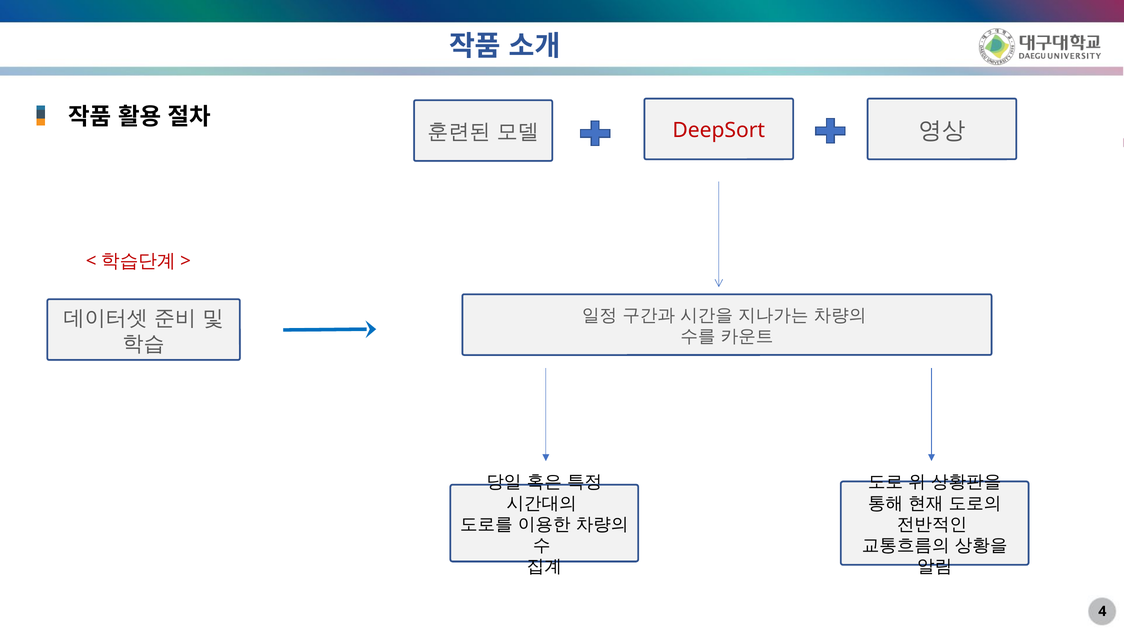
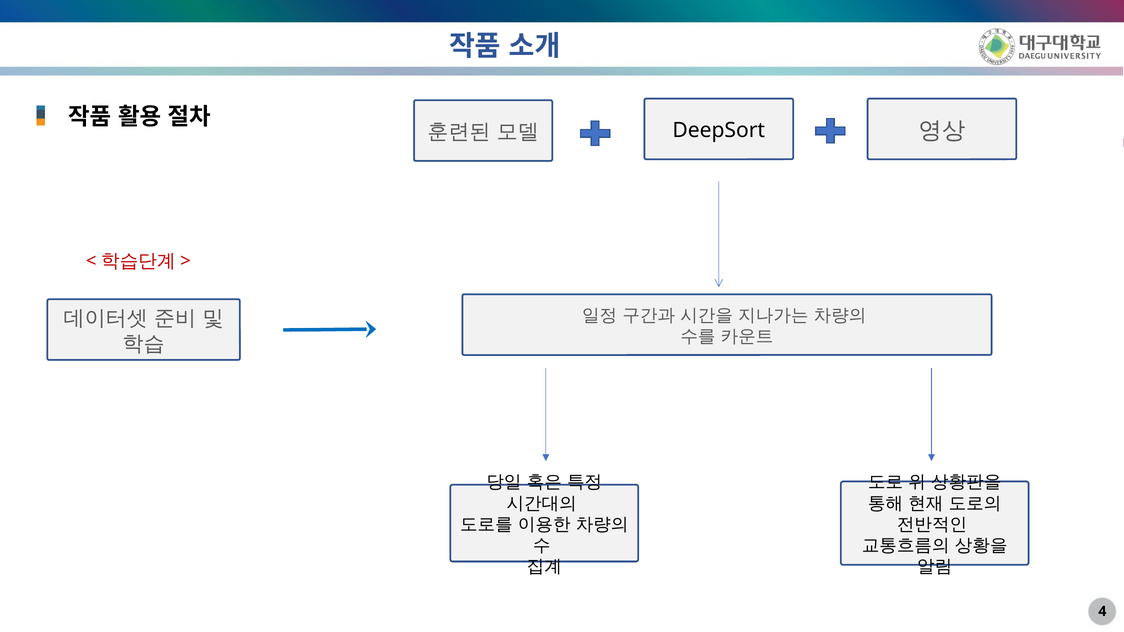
DeepSort colour: red -> black
